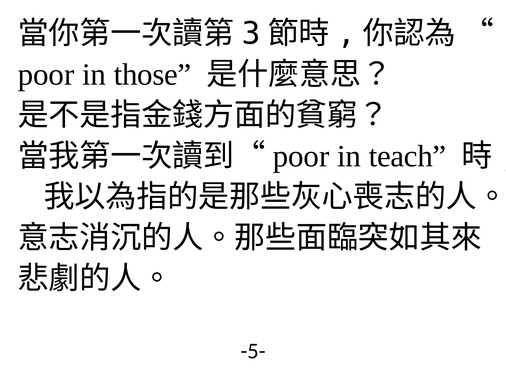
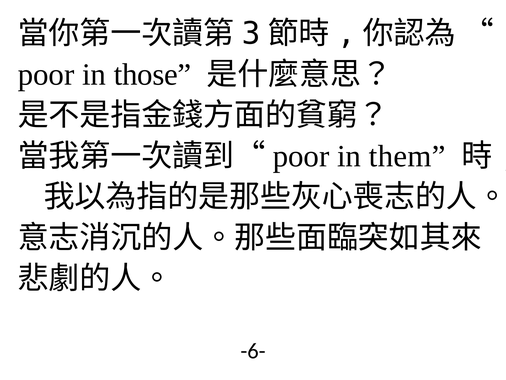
teach: teach -> them
-5-: -5- -> -6-
